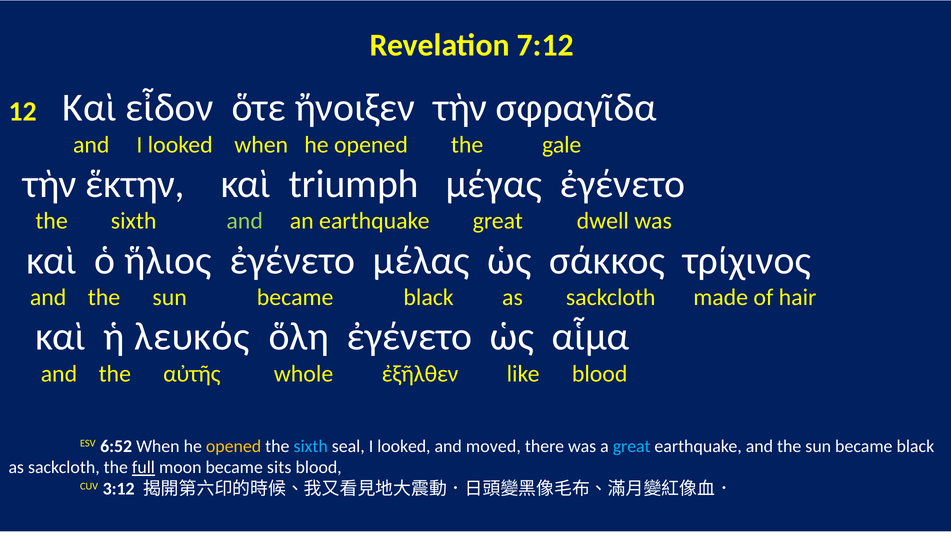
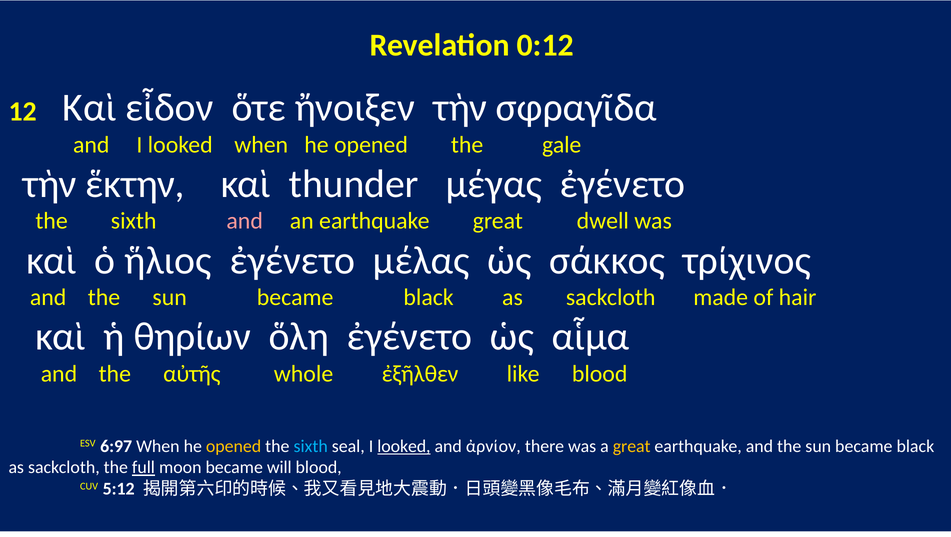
7:12: 7:12 -> 0:12
triumph: triumph -> thunder
and at (245, 221) colour: light green -> pink
λευκός: λευκός -> θηρίων
6:52: 6:52 -> 6:97
looked at (404, 445) underline: none -> present
moved: moved -> ἀρνίον
great at (632, 445) colour: light blue -> yellow
sits: sits -> will
3:12: 3:12 -> 5:12
